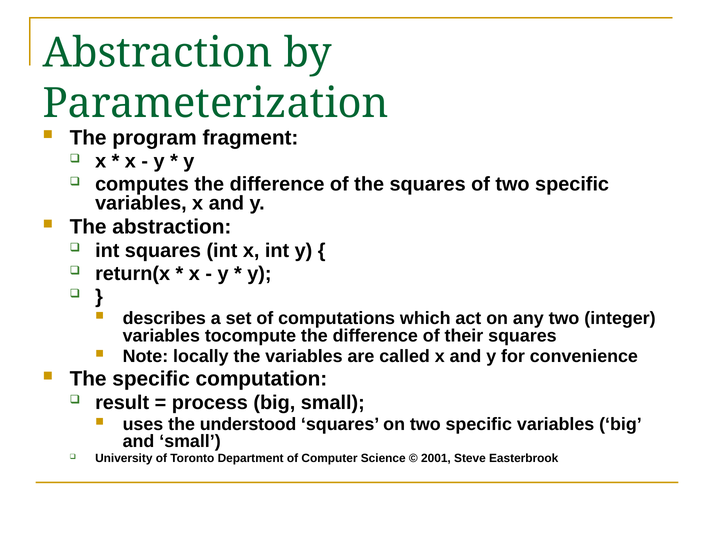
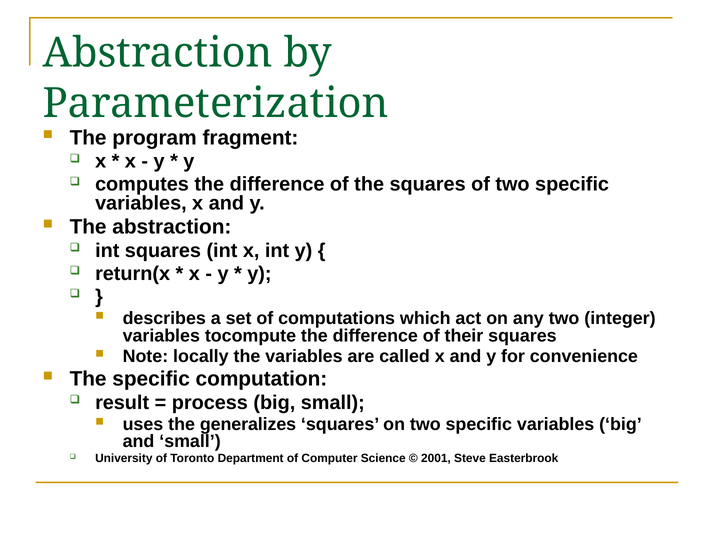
understood: understood -> generalizes
